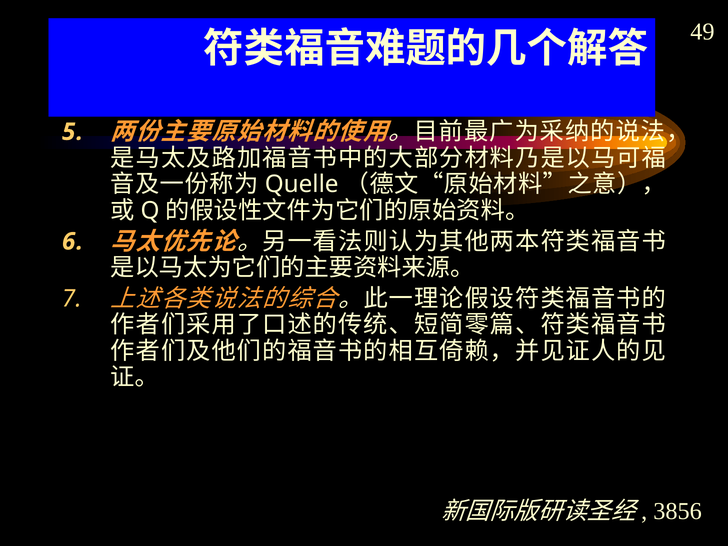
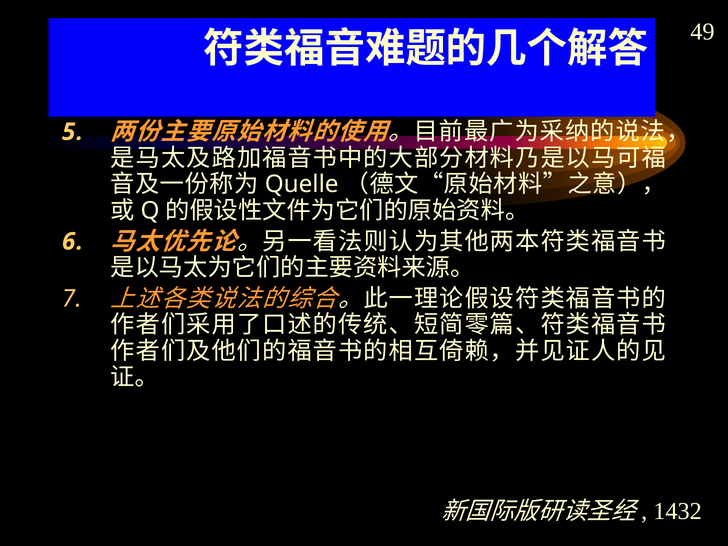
3856: 3856 -> 1432
